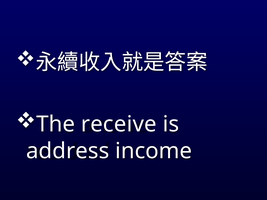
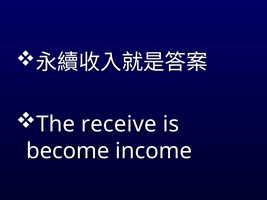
address: address -> become
